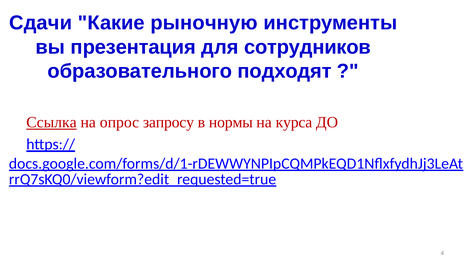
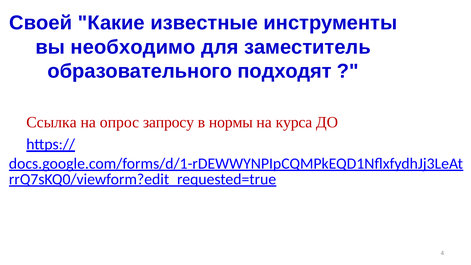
Сдачи: Сдачи -> Своей
рыночную: рыночную -> известные
презентация: презентация -> необходимо
сотрудников: сотрудников -> заместитель
Ссылка underline: present -> none
